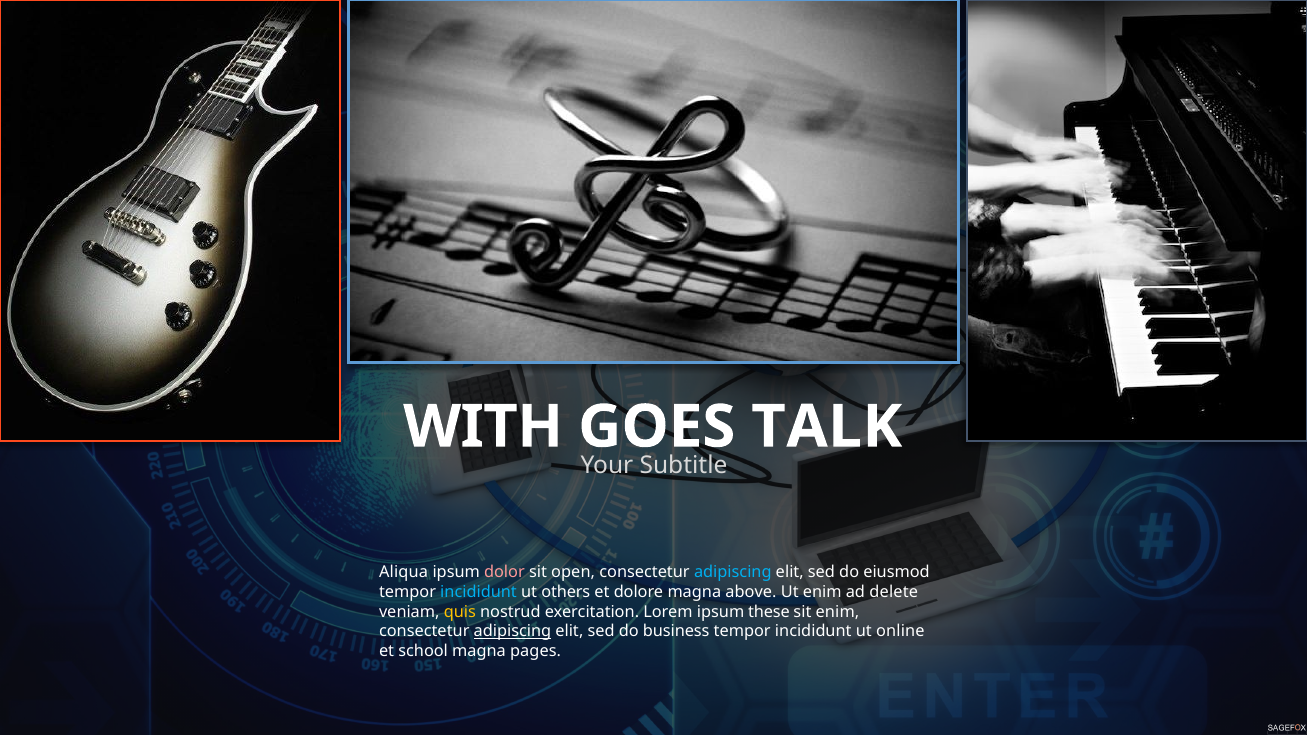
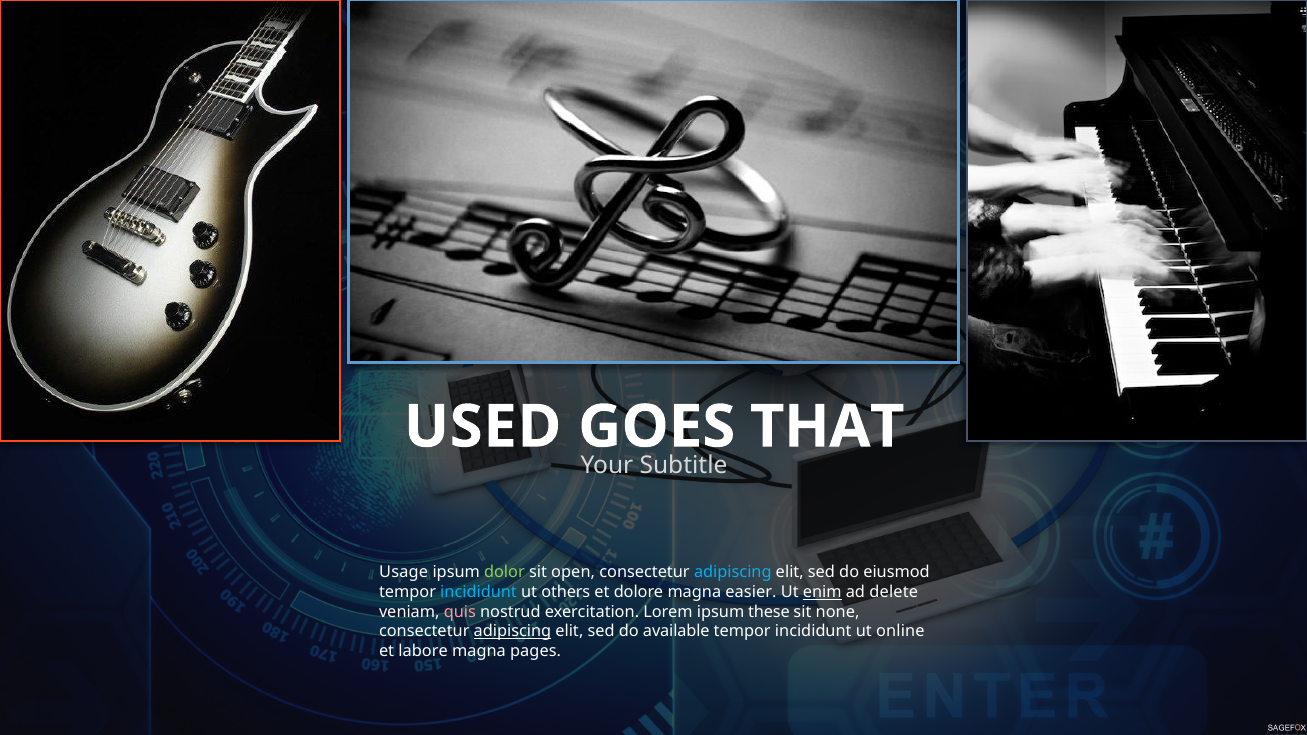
WITH: WITH -> USED
TALK: TALK -> THAT
Aliqua: Aliqua -> Usage
dolor colour: pink -> light green
above: above -> easier
enim at (822, 592) underline: none -> present
quis colour: yellow -> pink
sit enim: enim -> none
business: business -> available
school: school -> labore
